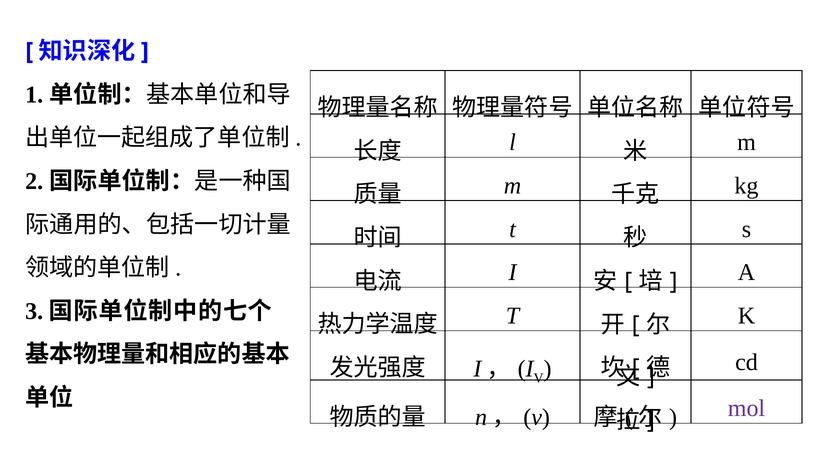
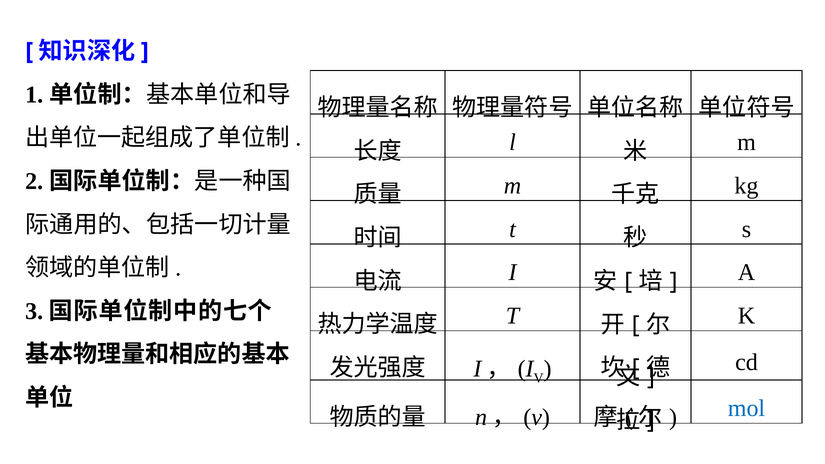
mol colour: purple -> blue
